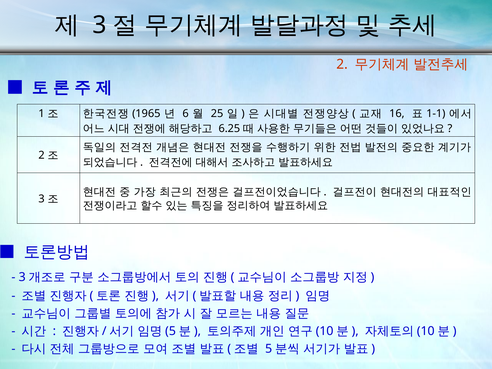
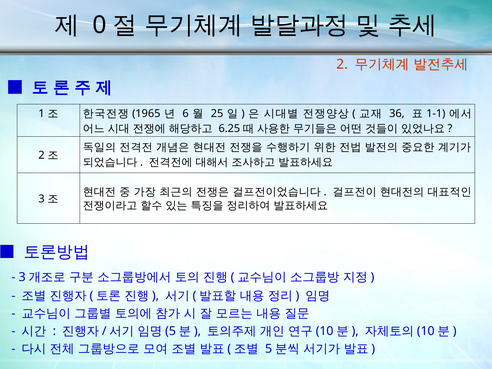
3 at (100, 25): 3 -> 0
16: 16 -> 36
